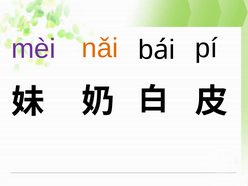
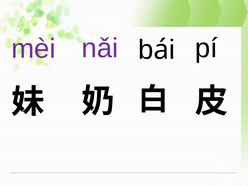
nǎi colour: orange -> purple
